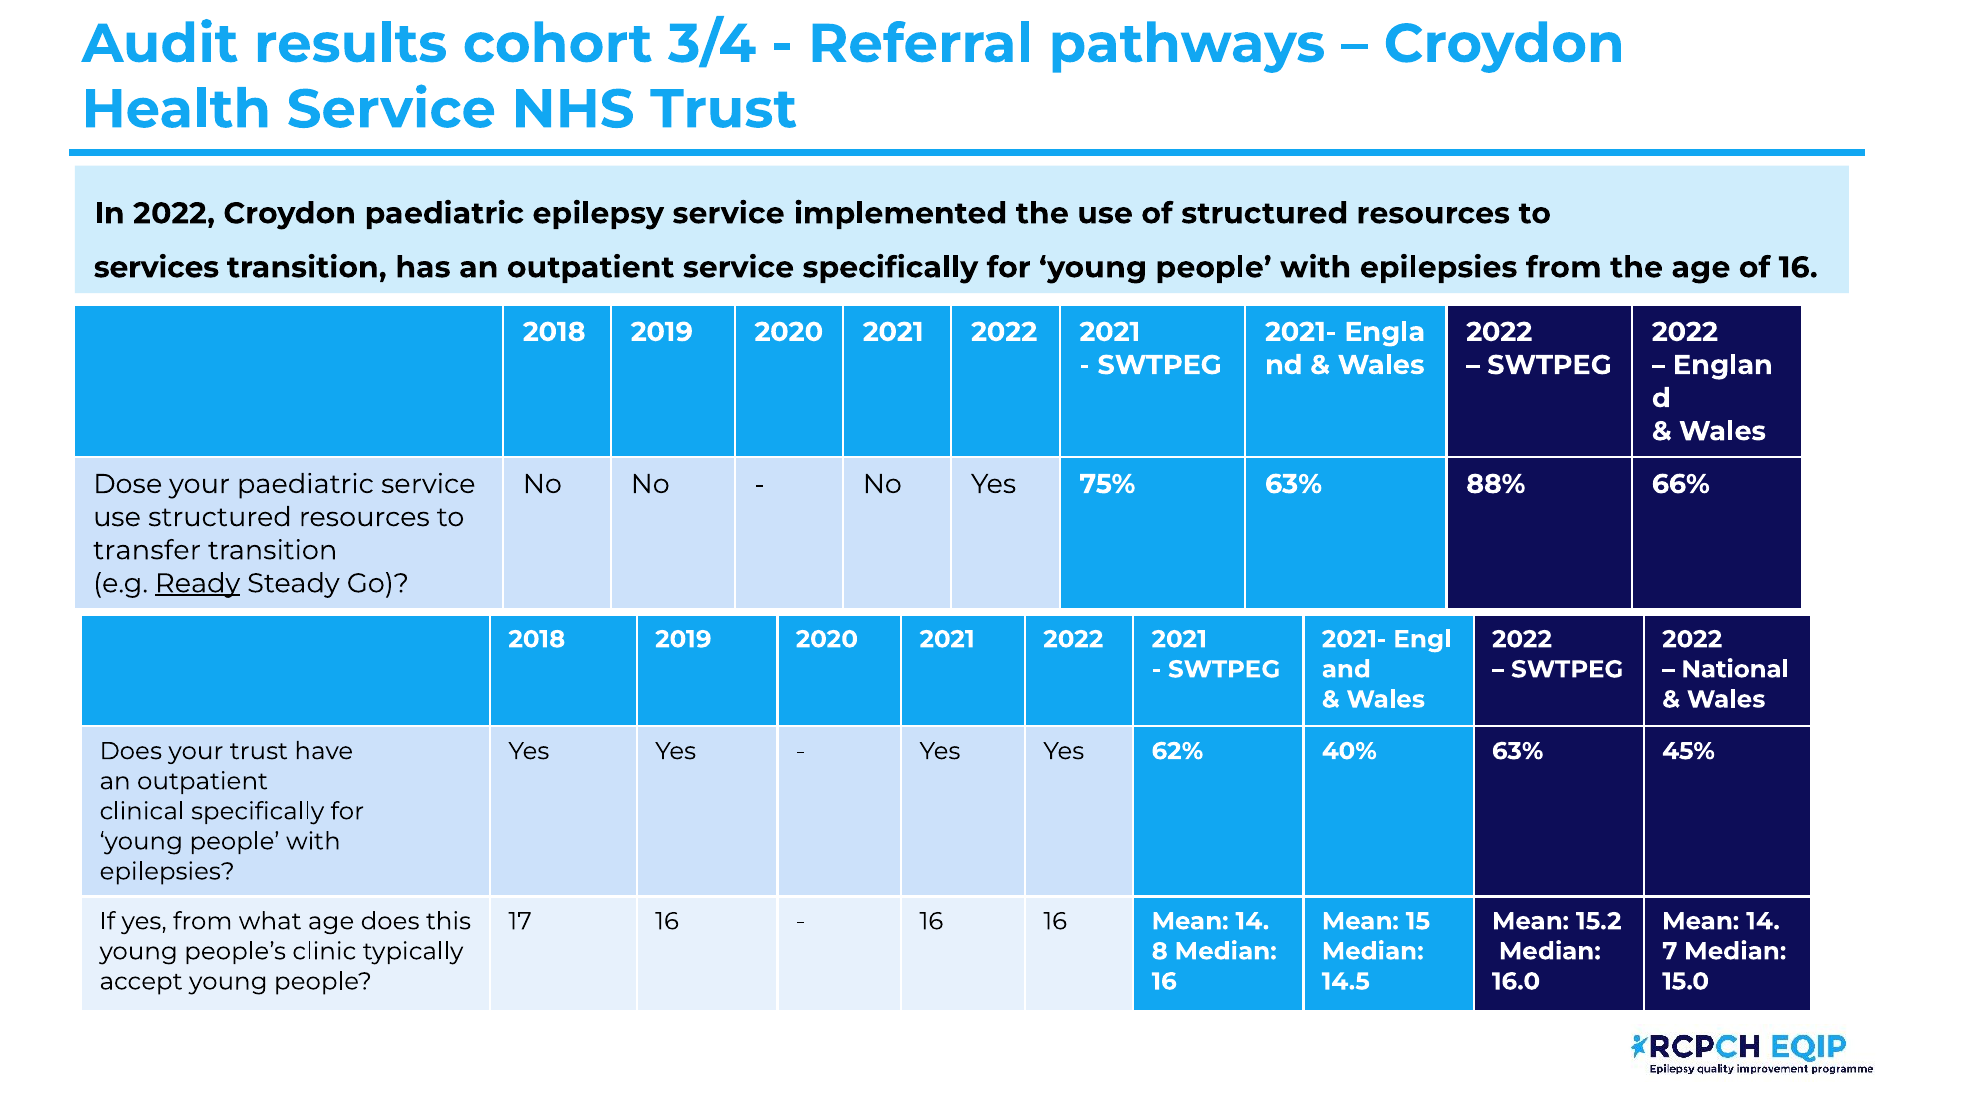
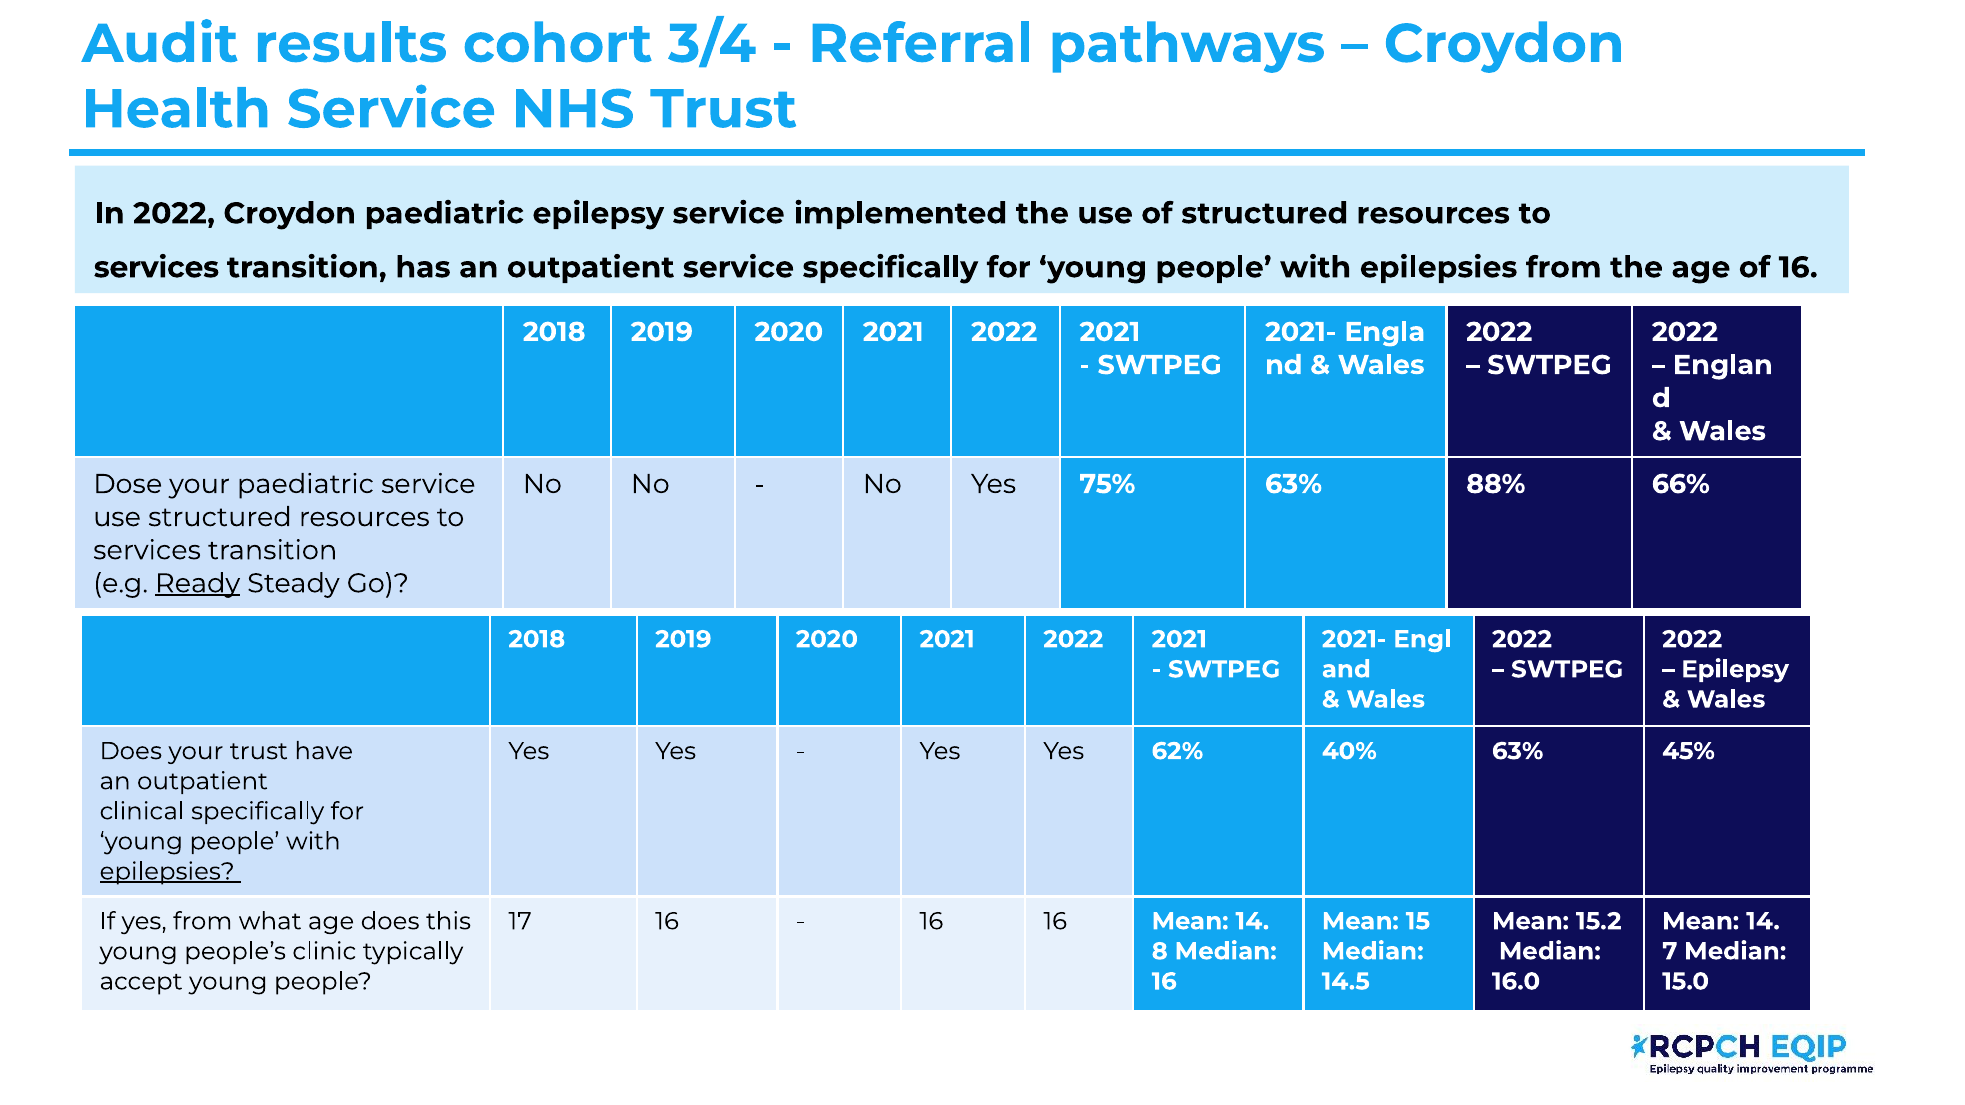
transfer at (147, 550): transfer -> services
National at (1735, 670): National -> Epilepsy
epilepsies?​ underline: none -> present
